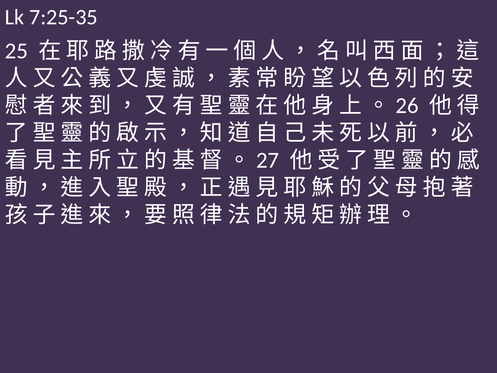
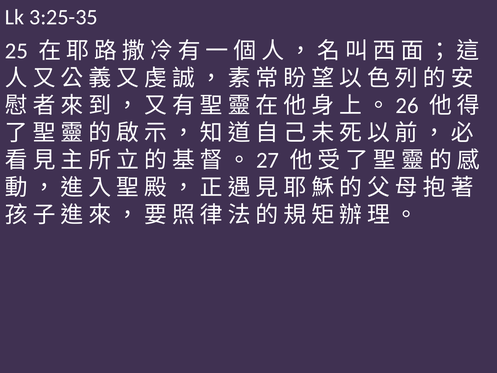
7:25-35: 7:25-35 -> 3:25-35
